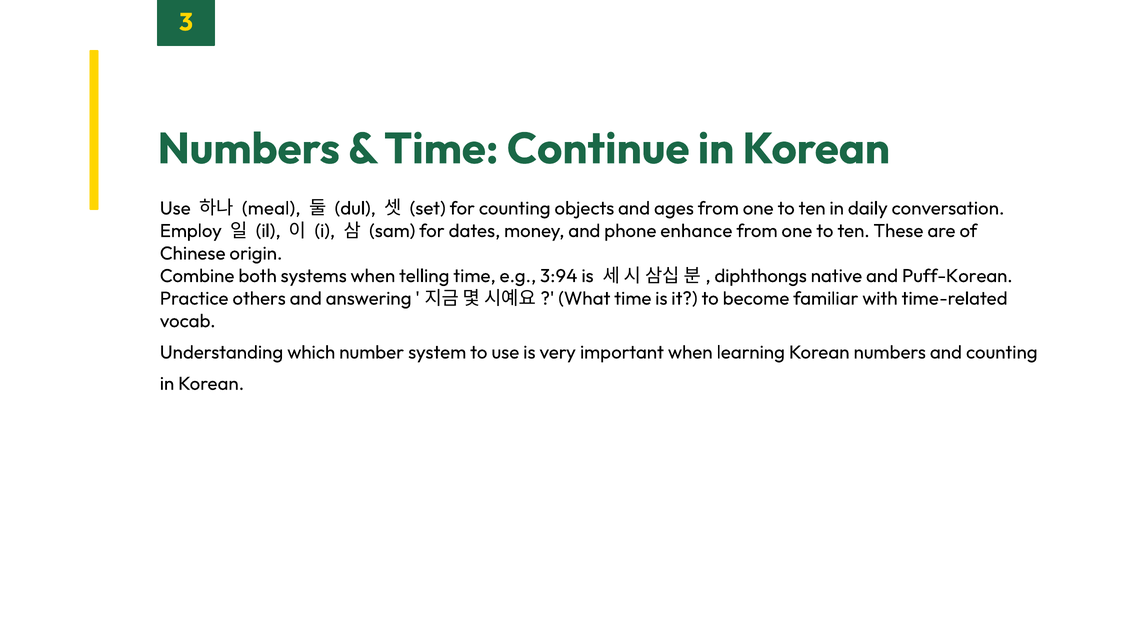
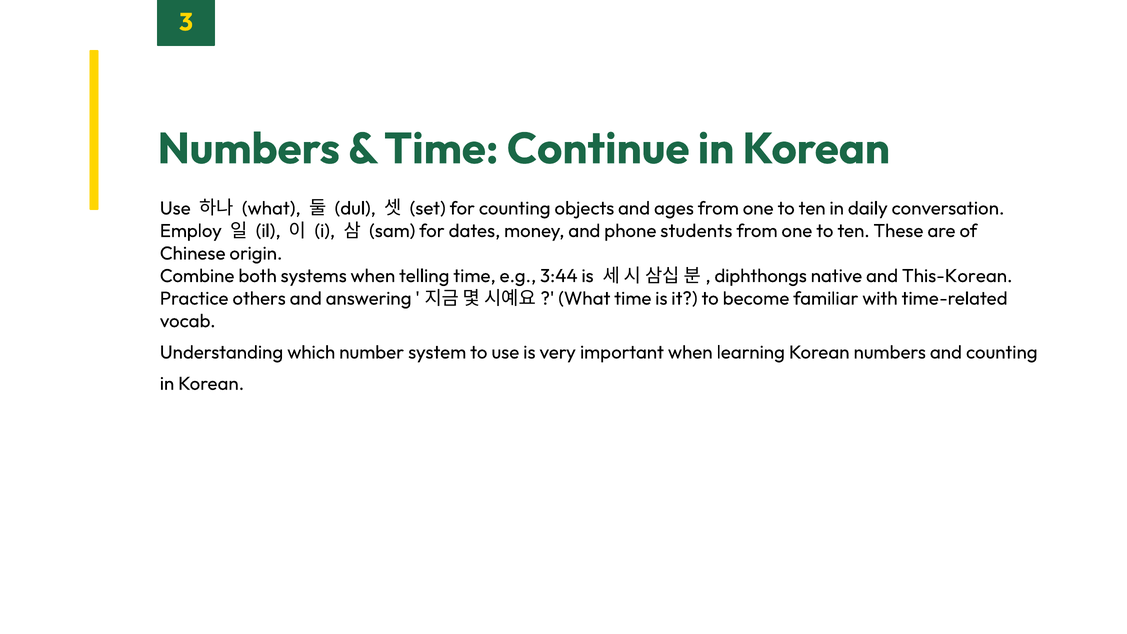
meal at (271, 208): meal -> what
enhance: enhance -> students
3:94: 3:94 -> 3:44
Puff-Korean: Puff-Korean -> This-Korean
